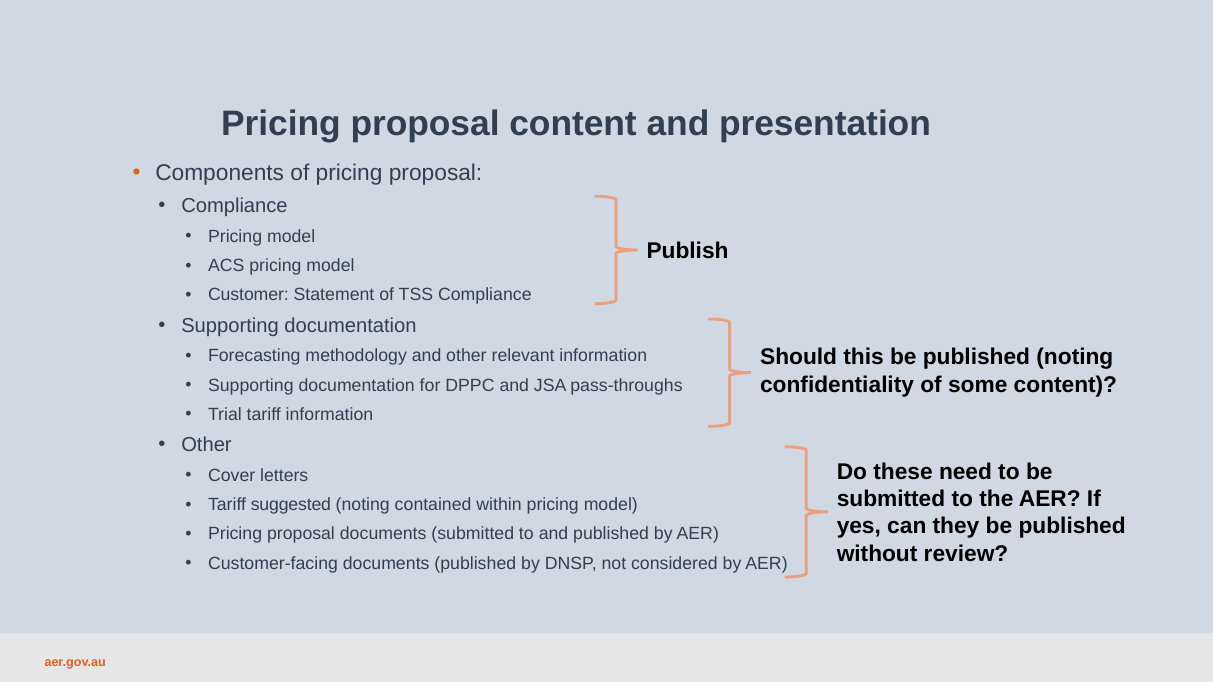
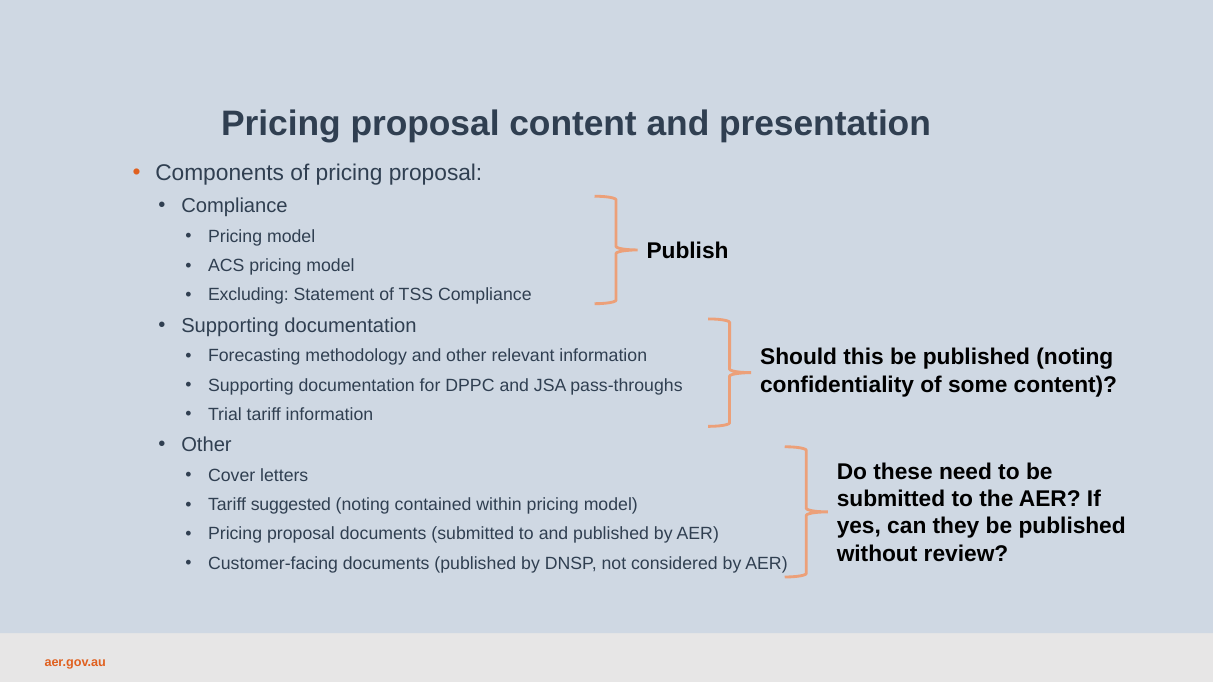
Customer: Customer -> Excluding
